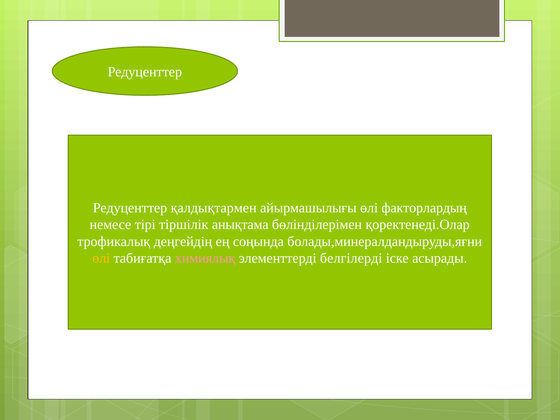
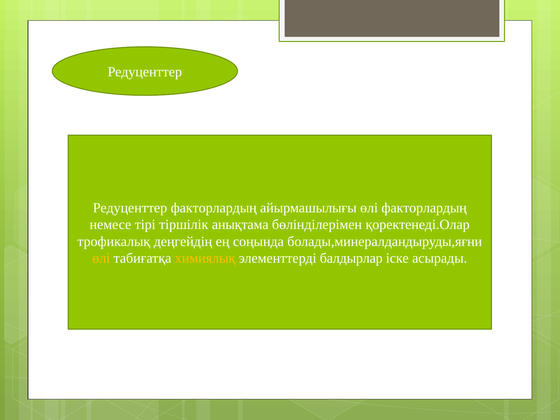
Редуценттер қалдықтармен: қалдықтармен -> факторлардың
химиялық colour: pink -> yellow
белгілерді: белгілерді -> балдырлар
